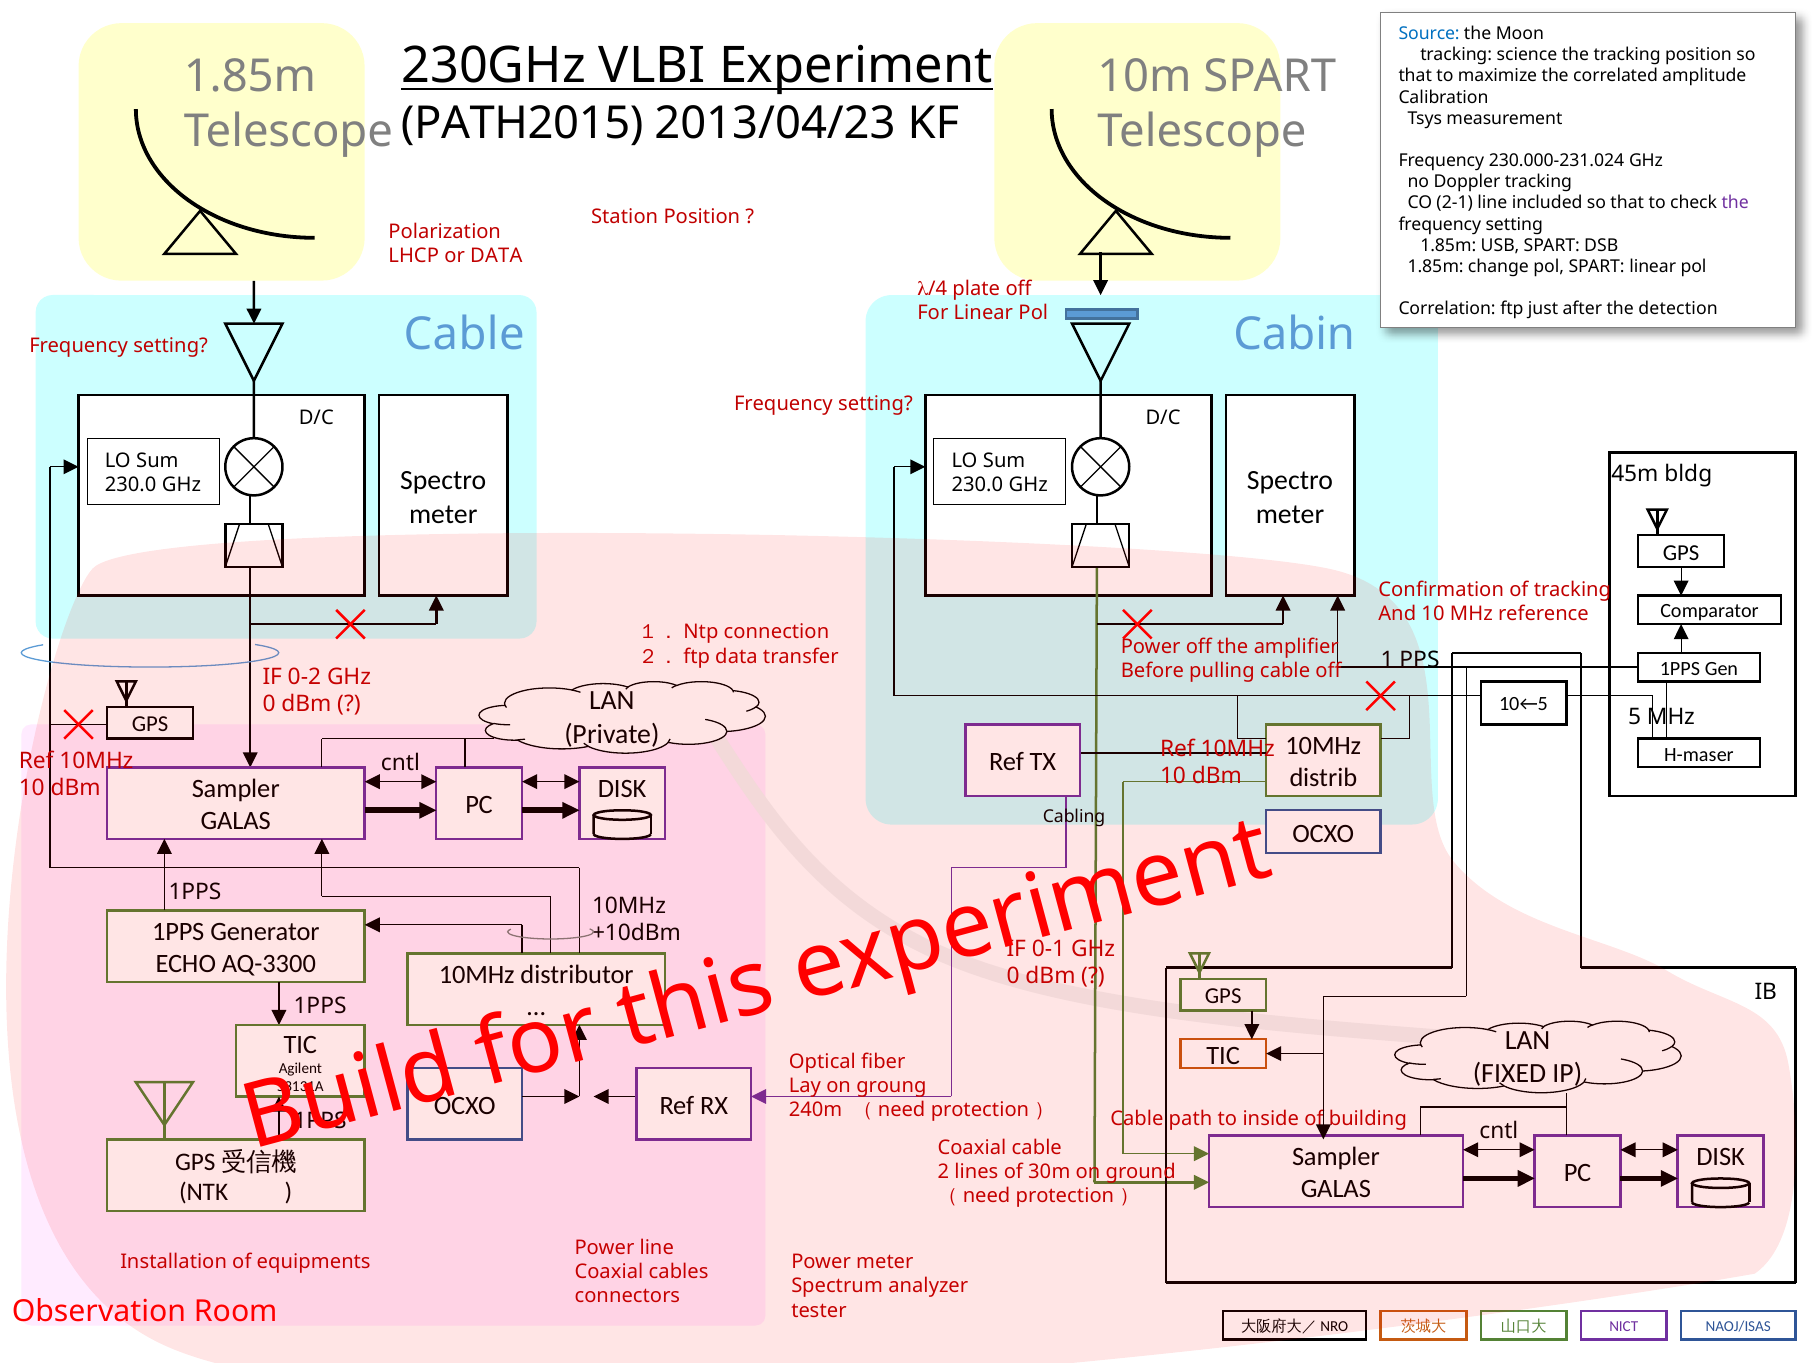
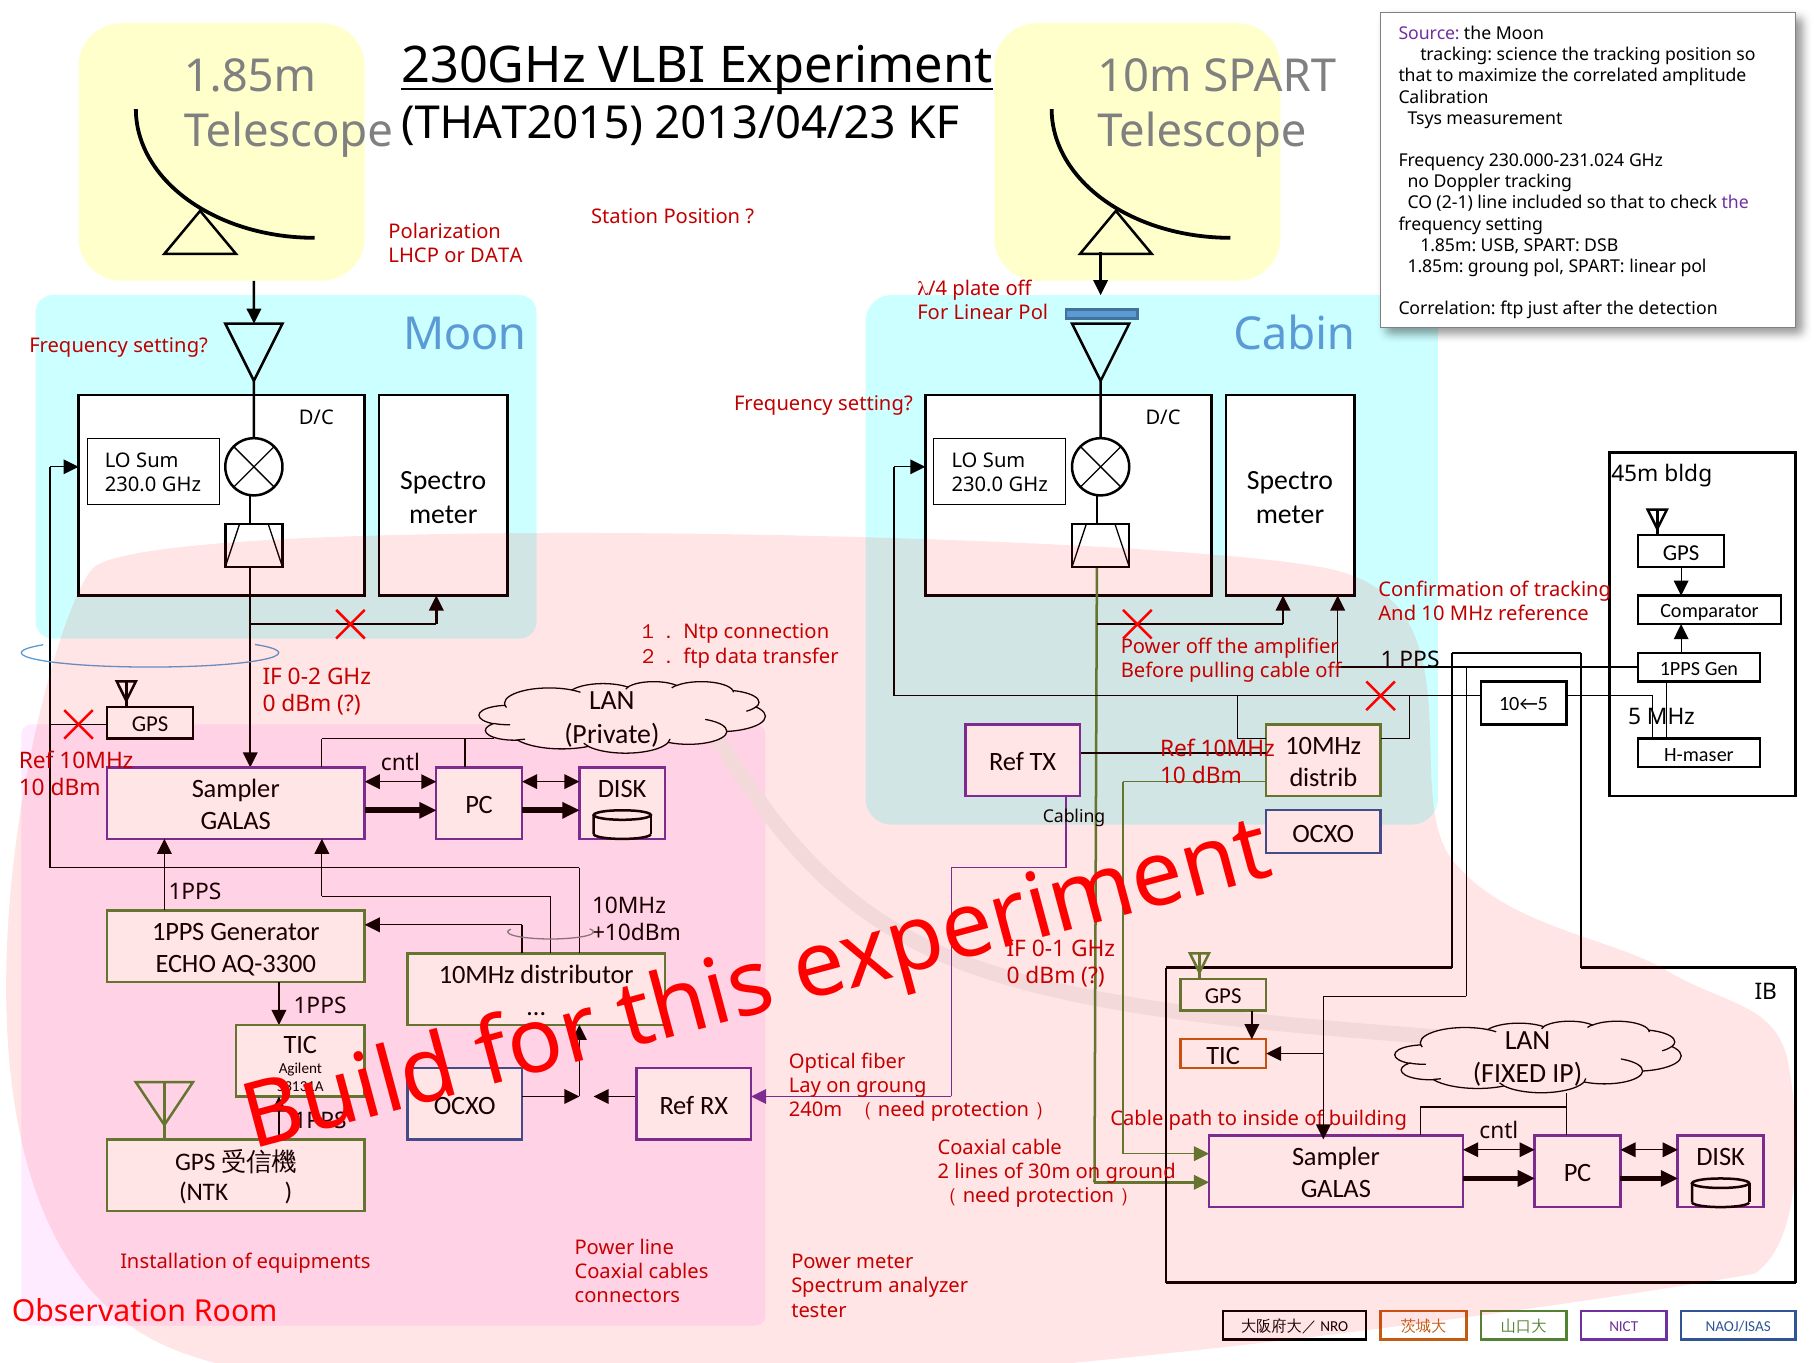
Source colour: blue -> purple
PATH2015: PATH2015 -> THAT2015
1.85m change: change -> groung
Cable at (464, 334): Cable -> Moon
